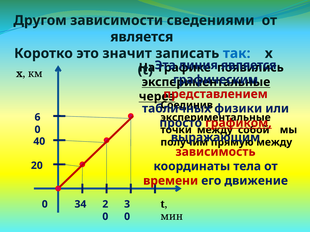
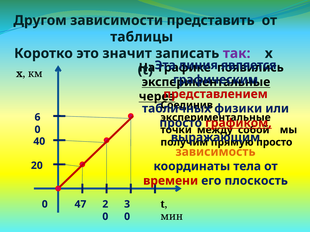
сведениями: сведениями -> представить
является at (142, 37): является -> таблицы
так colour: blue -> purple
между at (274, 143): между -> просто
зависимость colour: red -> orange
движение: движение -> плоскость
34: 34 -> 47
